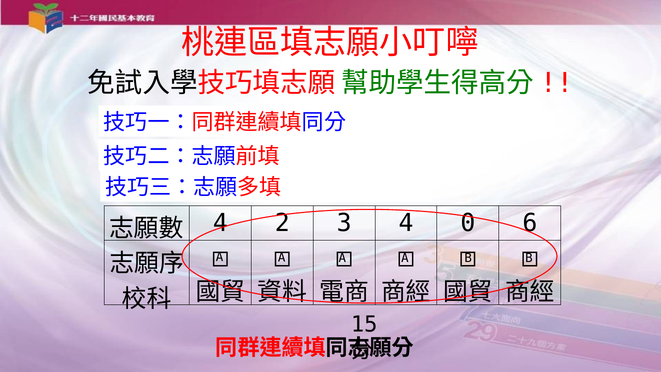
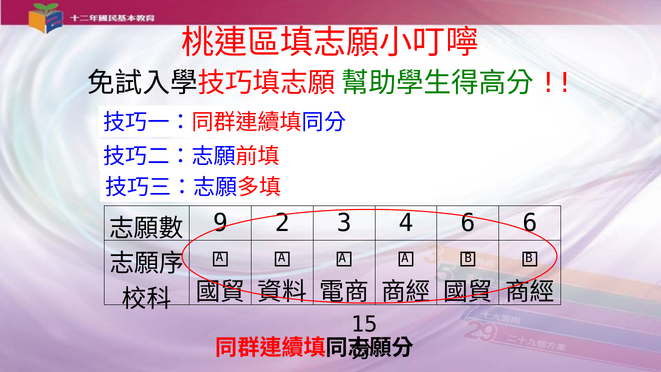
4 at (220, 223): 4 -> 9
4 0: 0 -> 6
